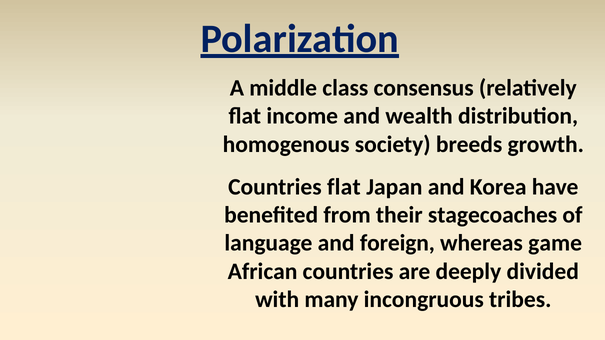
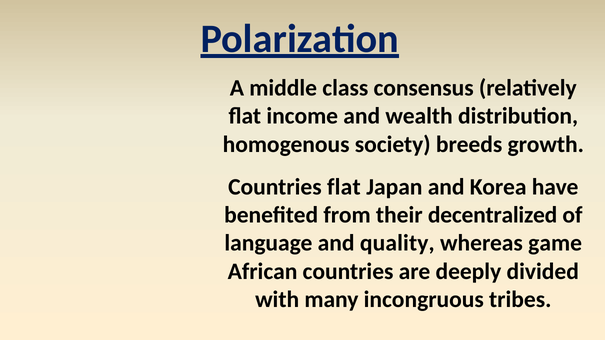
stagecoaches: stagecoaches -> decentralized
foreign: foreign -> quality
